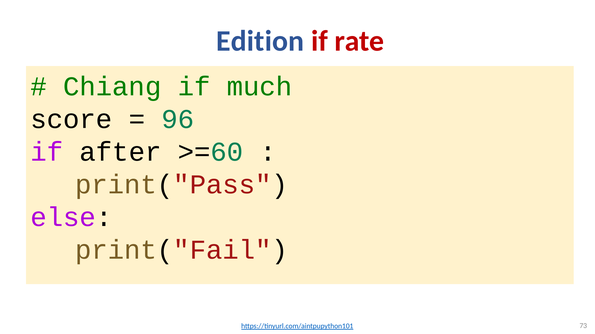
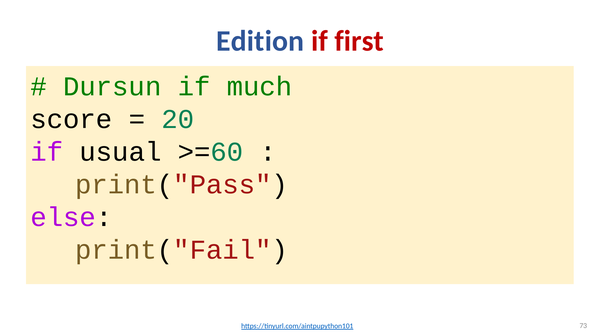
rate: rate -> first
Chiang: Chiang -> Dursun
96: 96 -> 20
after: after -> usual
